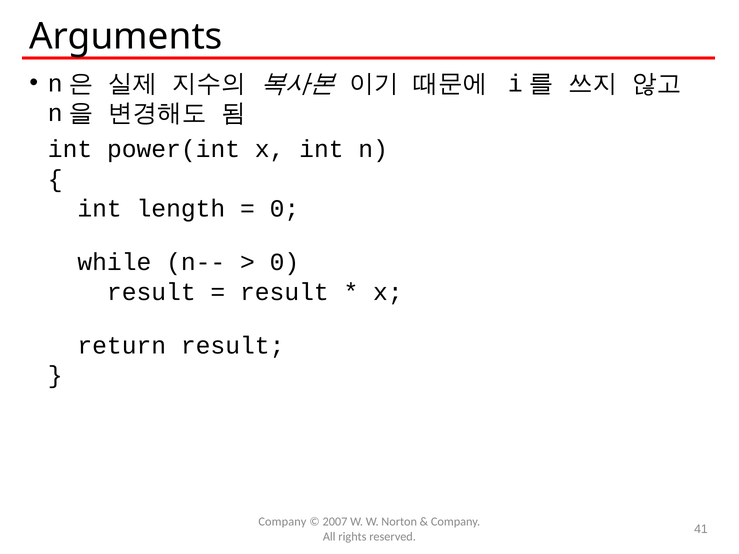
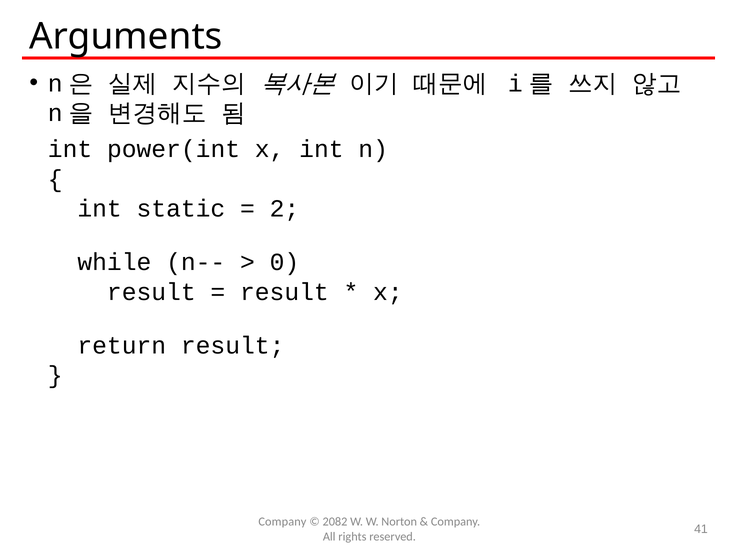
length: length -> static
0 at (284, 209): 0 -> 2
2007: 2007 -> 2082
